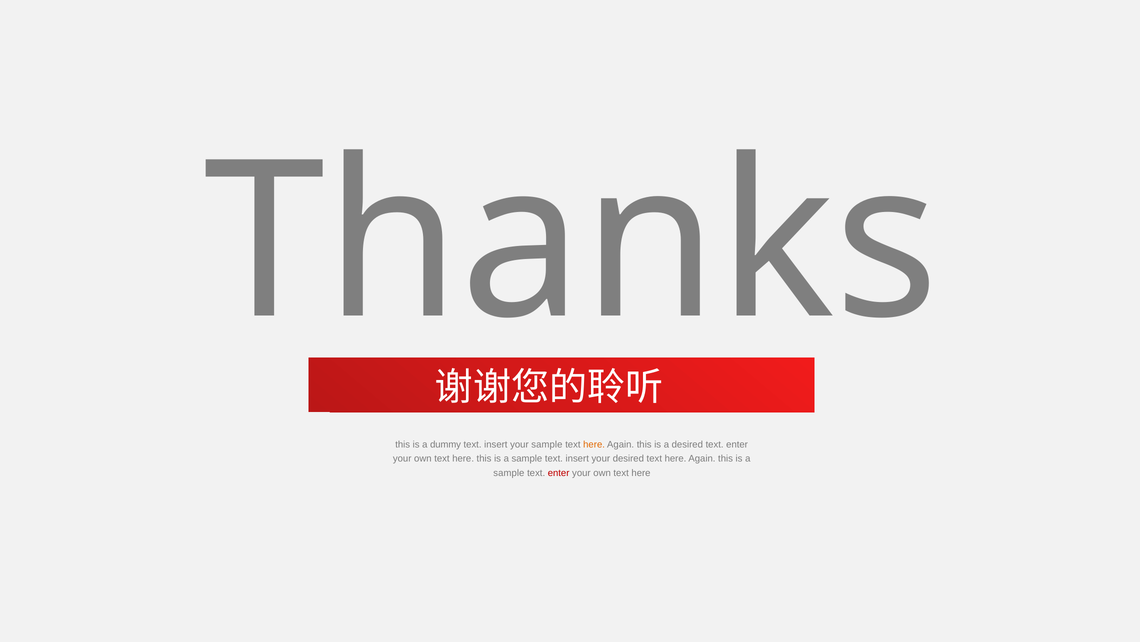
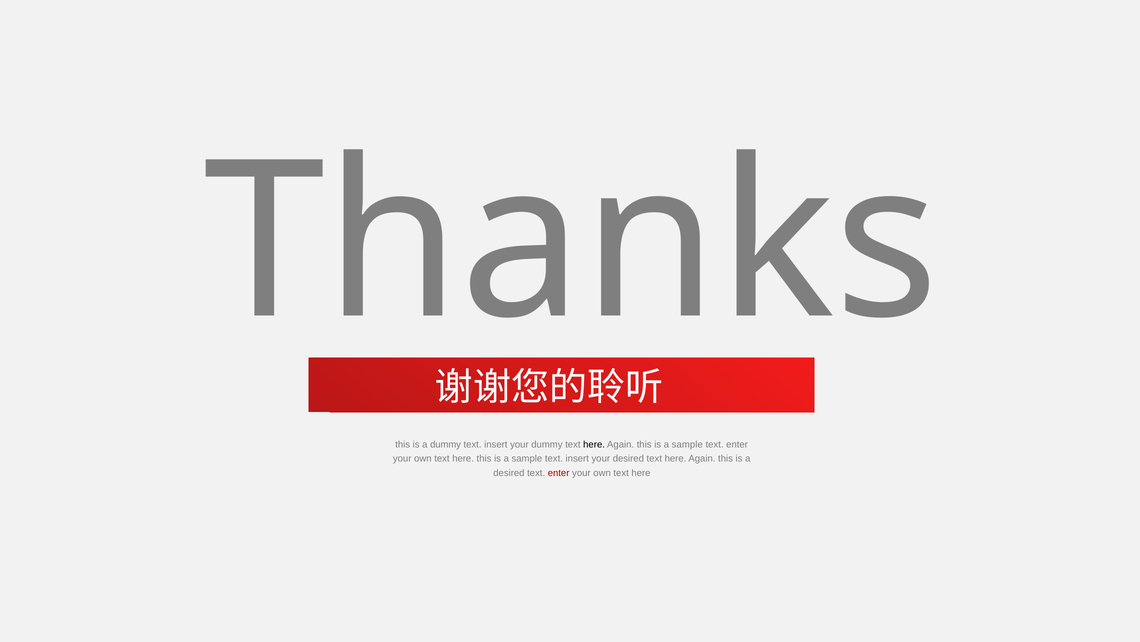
your sample: sample -> dummy
here at (594, 444) colour: orange -> black
desired at (687, 444): desired -> sample
sample at (509, 473): sample -> desired
